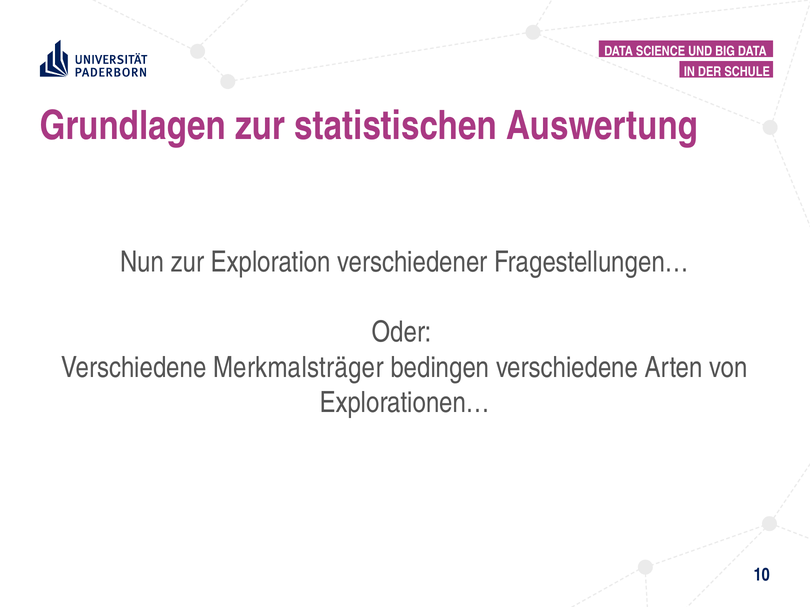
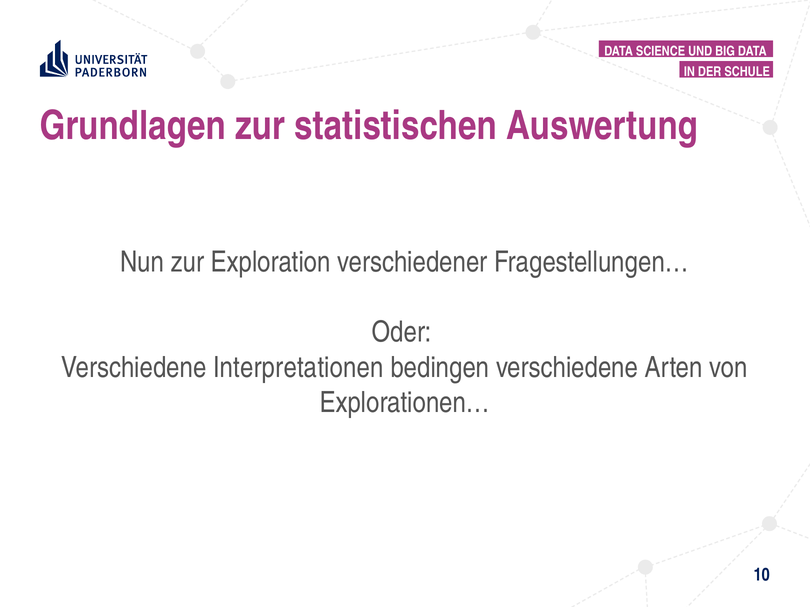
Merkmalsträger: Merkmalsträger -> Interpretationen
